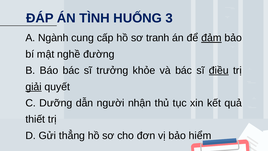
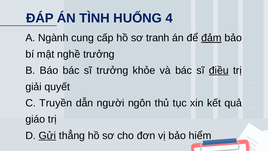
3: 3 -> 4
nghề đường: đường -> trưởng
giải underline: present -> none
Dưỡng: Dưỡng -> Truyền
nhận: nhận -> ngôn
thiết: thiết -> giáo
Gửi underline: none -> present
